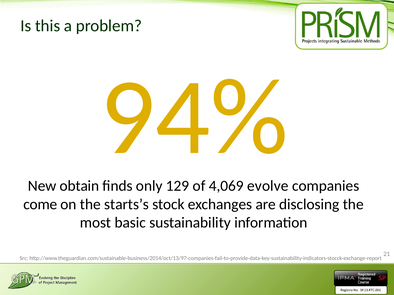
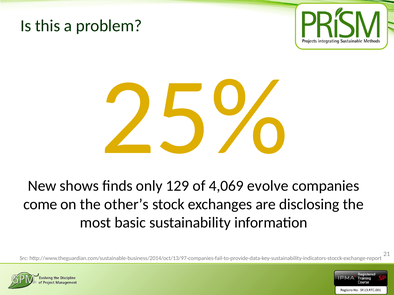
94%: 94% -> 25%
obtain: obtain -> shows
starts’s: starts’s -> other’s
